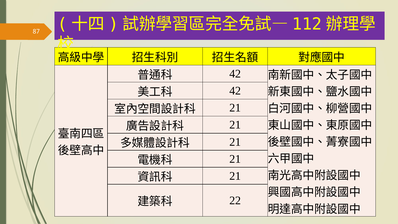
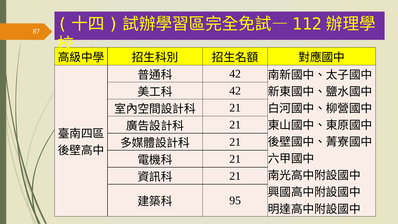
22: 22 -> 95
